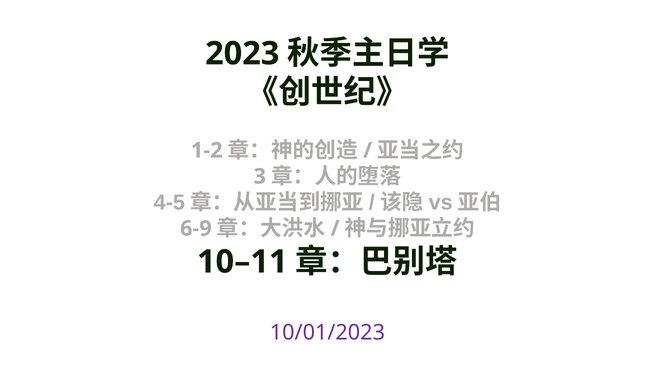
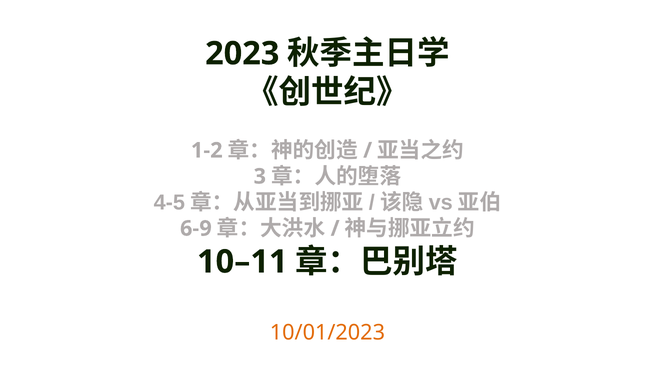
10/01/2023 colour: purple -> orange
